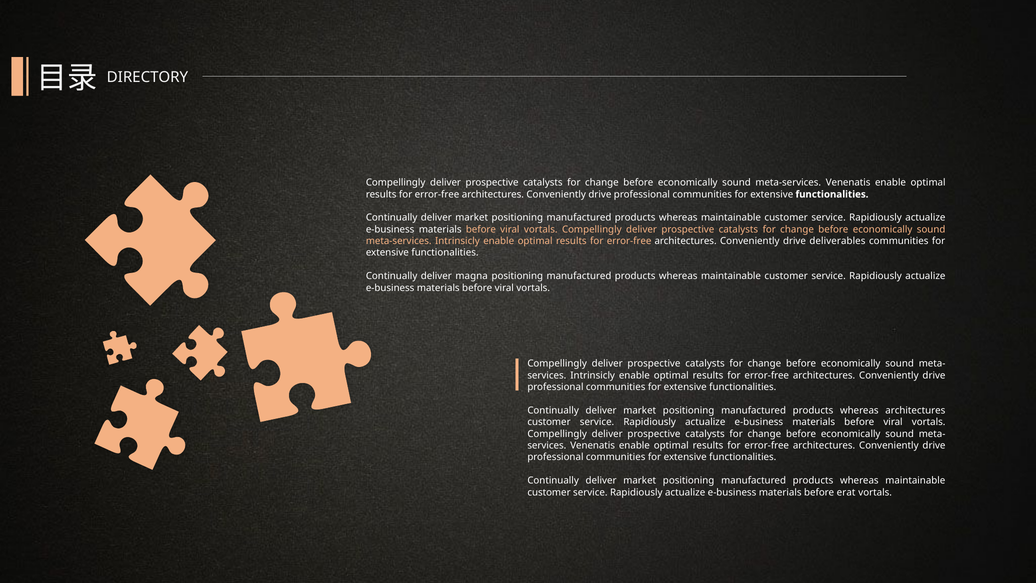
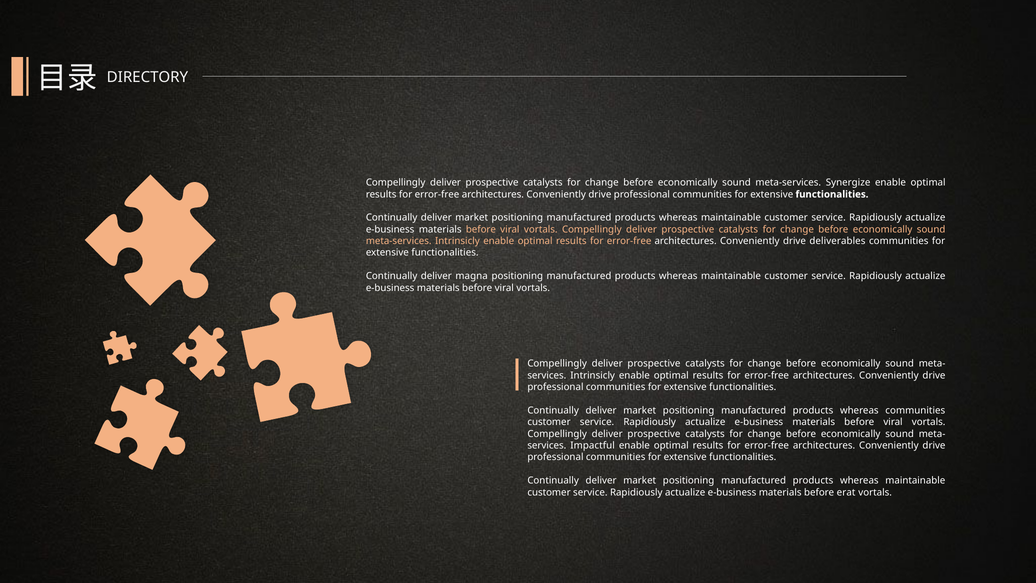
meta-services Venenatis: Venenatis -> Synergize
whereas architectures: architectures -> communities
Venenatis at (593, 445): Venenatis -> Impactful
